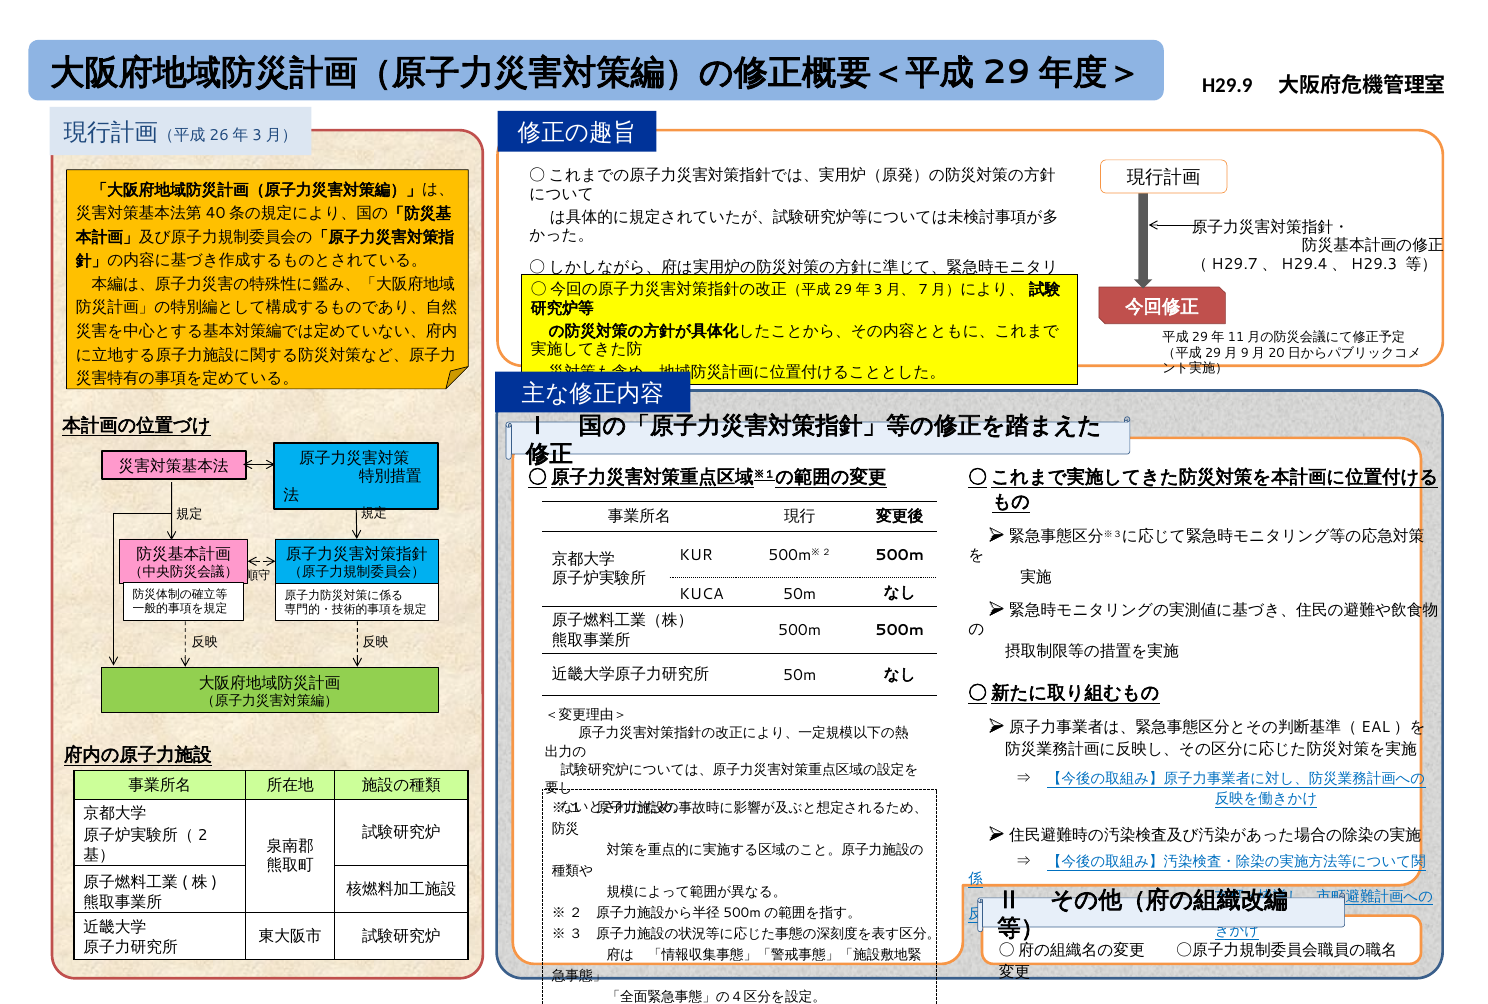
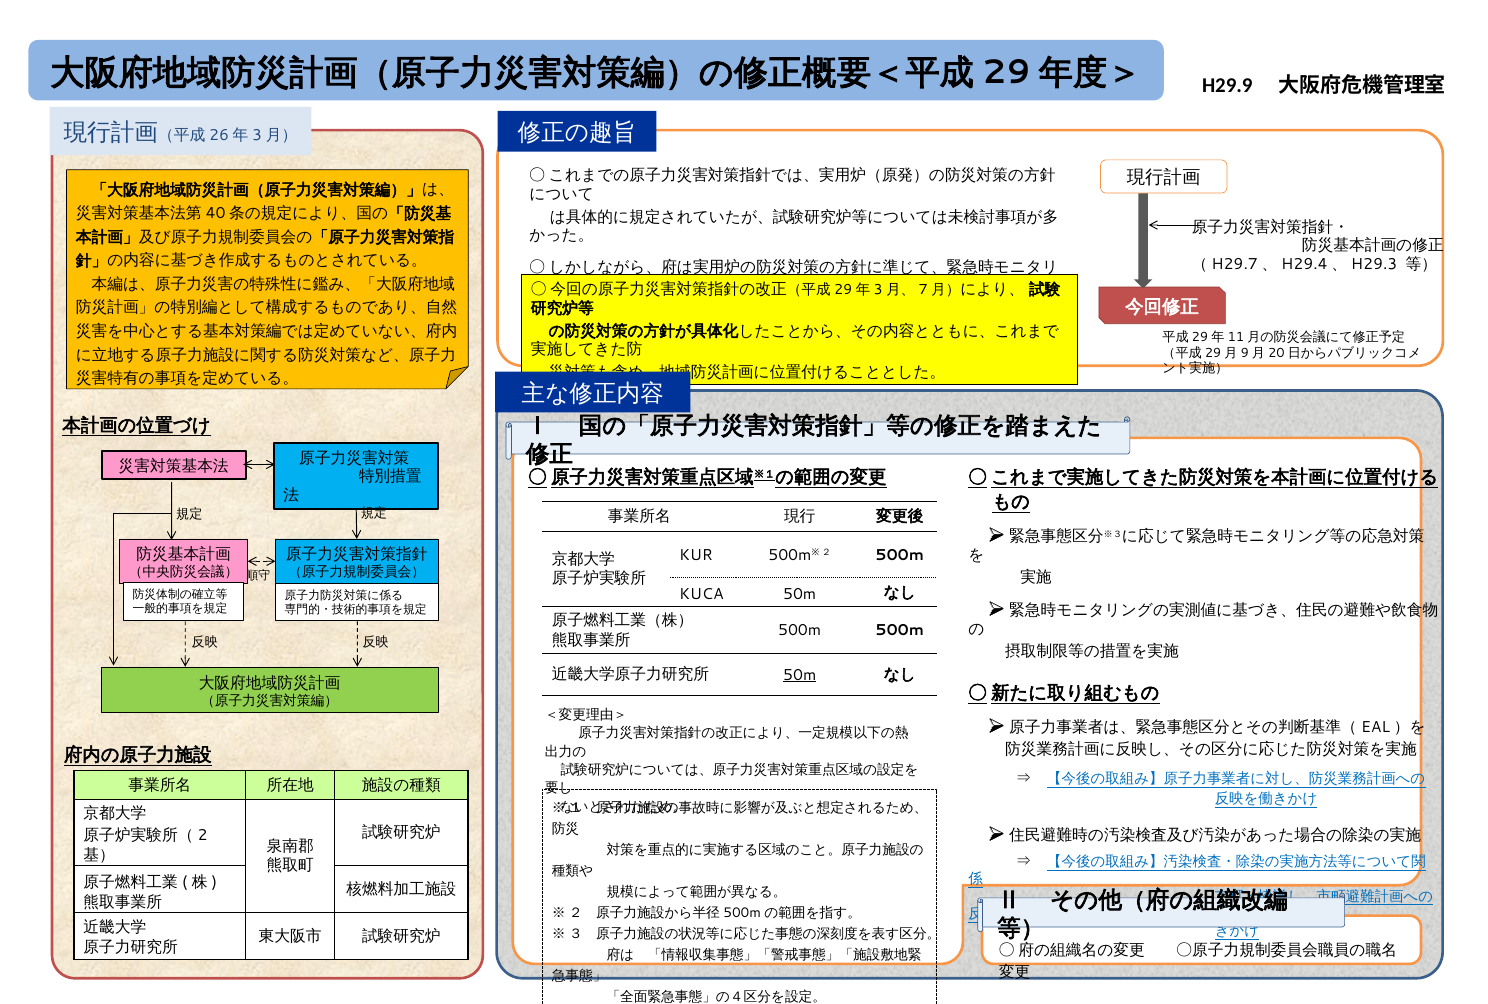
50m at (800, 675) underline: none -> present
